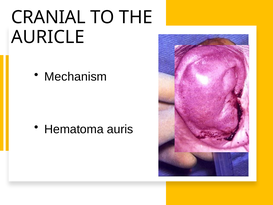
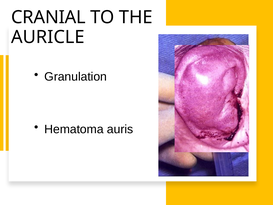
Mechanism: Mechanism -> Granulation
